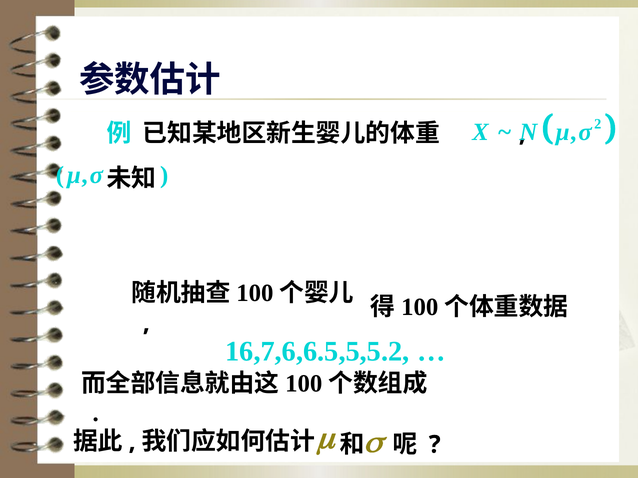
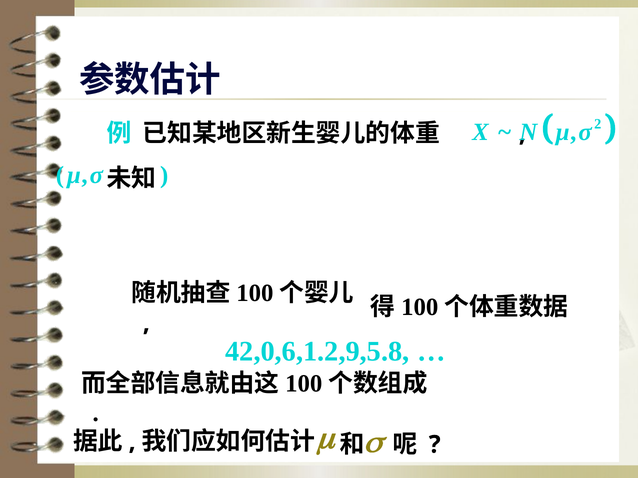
16,7,6,6.5,5,5.2: 16,7,6,6.5,5,5.2 -> 42,0,6,1.2,9,5.8
